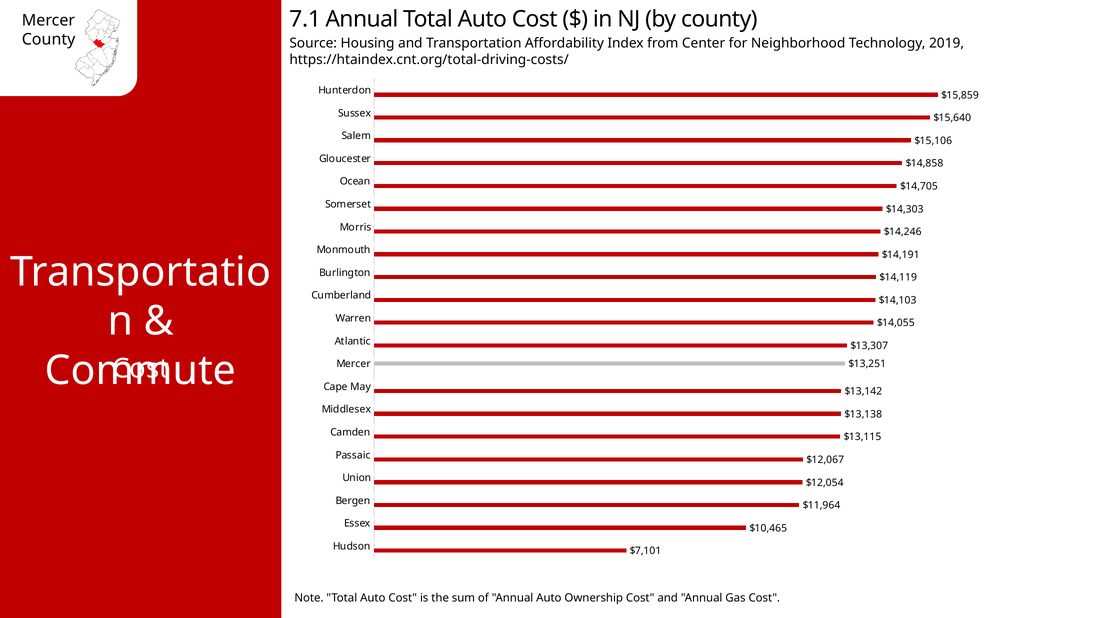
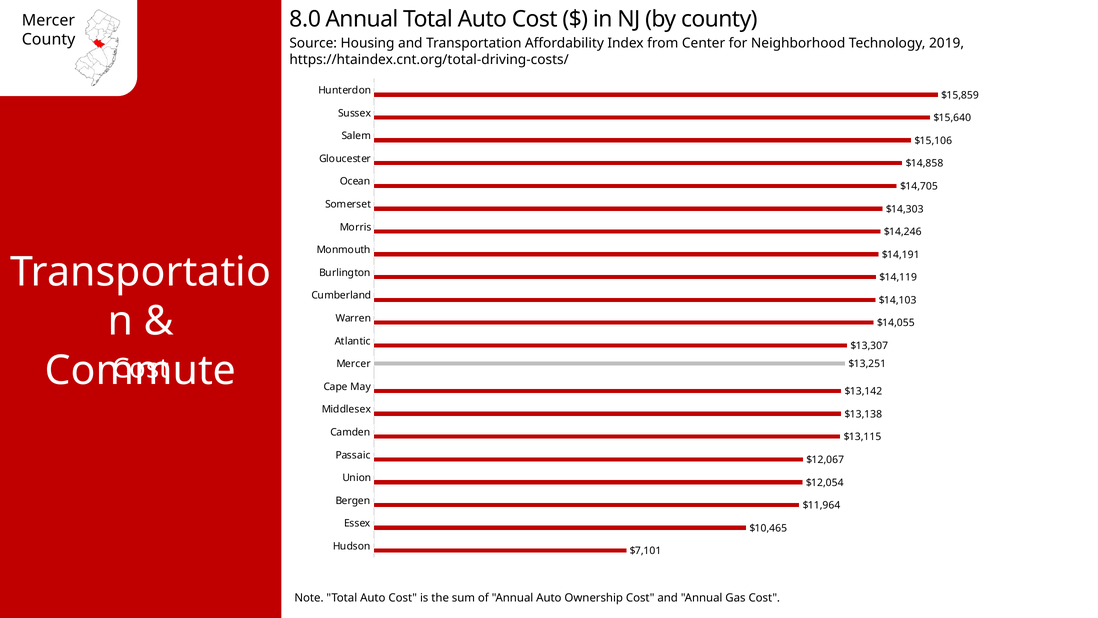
7.1: 7.1 -> 8.0
